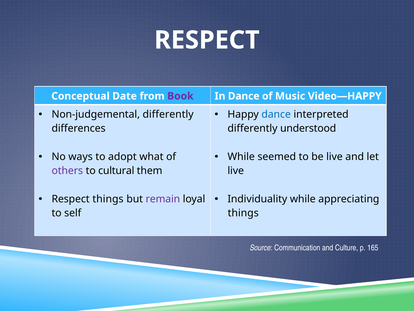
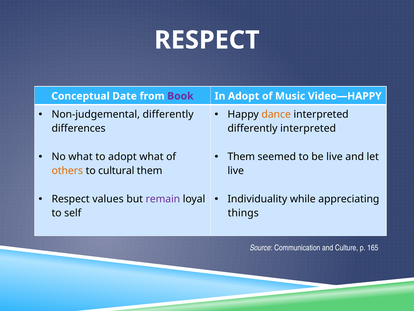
In Dance: Dance -> Adopt
dance at (276, 114) colour: blue -> orange
differently understood: understood -> interpreted
No ways: ways -> what
While at (241, 156): While -> Them
others colour: purple -> orange
Respect things: things -> values
